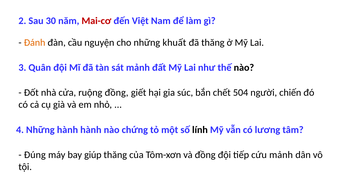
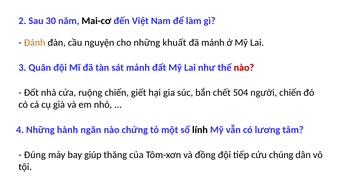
Mai-cơ colour: red -> black
đã thăng: thăng -> mảnh
nào at (244, 68) colour: black -> red
ruộng đồng: đồng -> chiến
hành hành: hành -> ngăn
cứu mảnh: mảnh -> chúng
